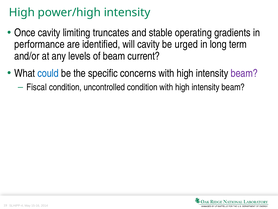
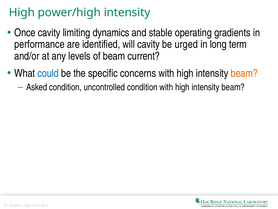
truncates: truncates -> dynamics
beam at (244, 73) colour: purple -> orange
Fiscal: Fiscal -> Asked
